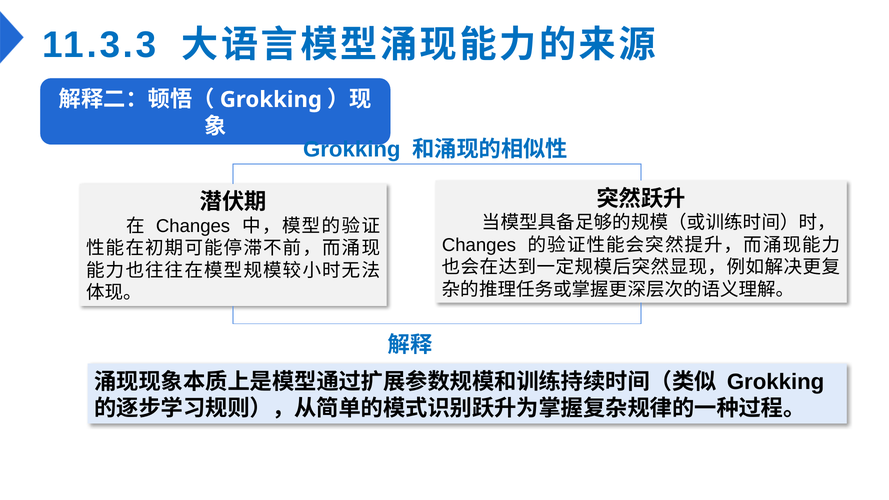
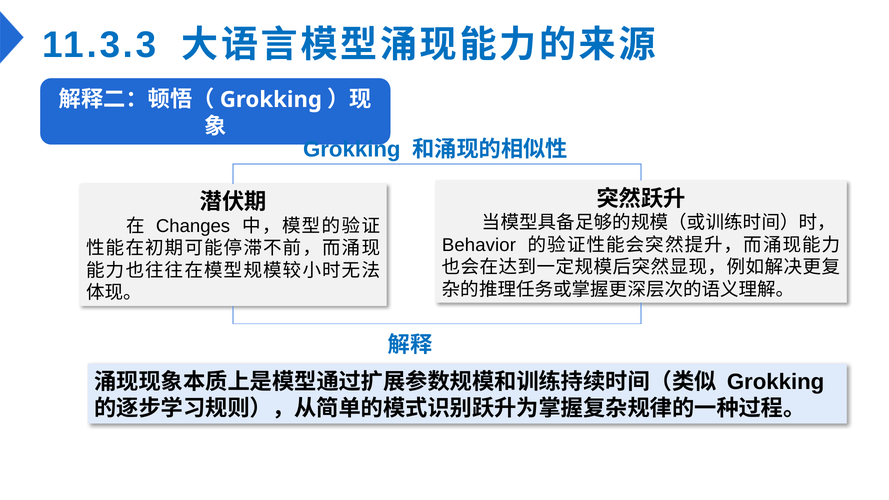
Changes at (479, 245): Changes -> Behavior
